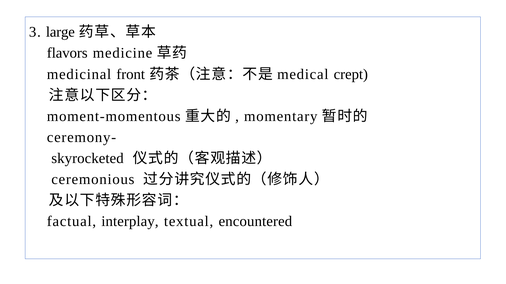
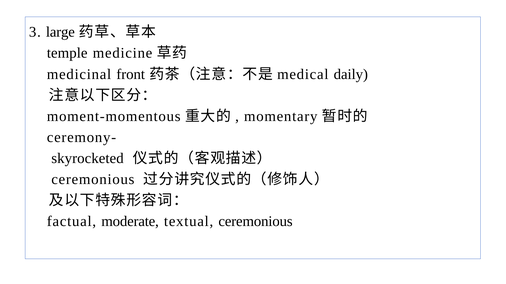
flavors: flavors -> temple
crept: crept -> daily
interplay: interplay -> moderate
textual encountered: encountered -> ceremonious
